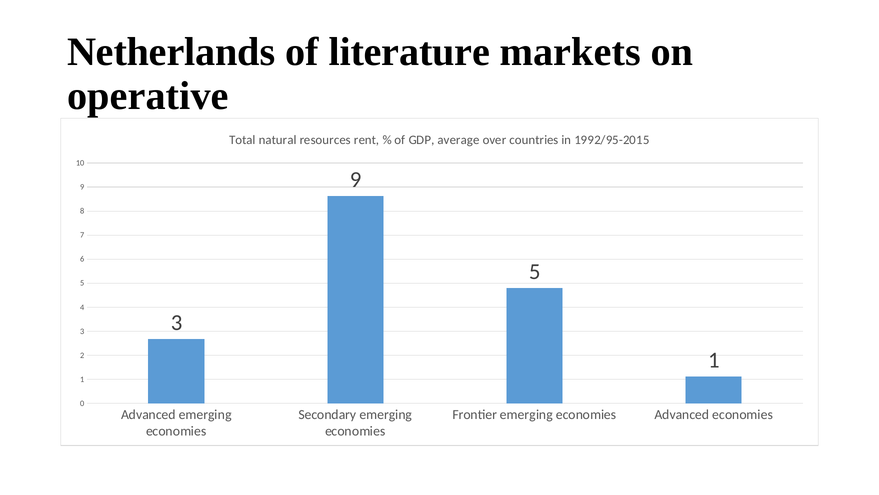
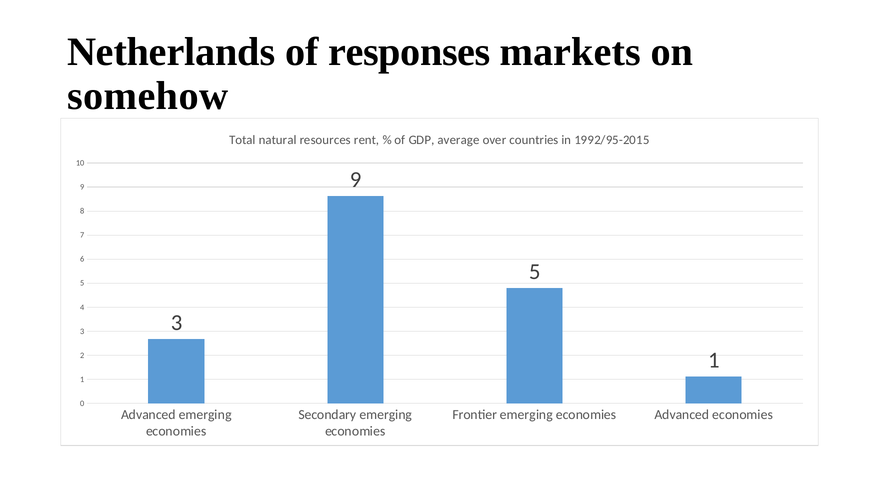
literature: literature -> responses
operative: operative -> somehow
